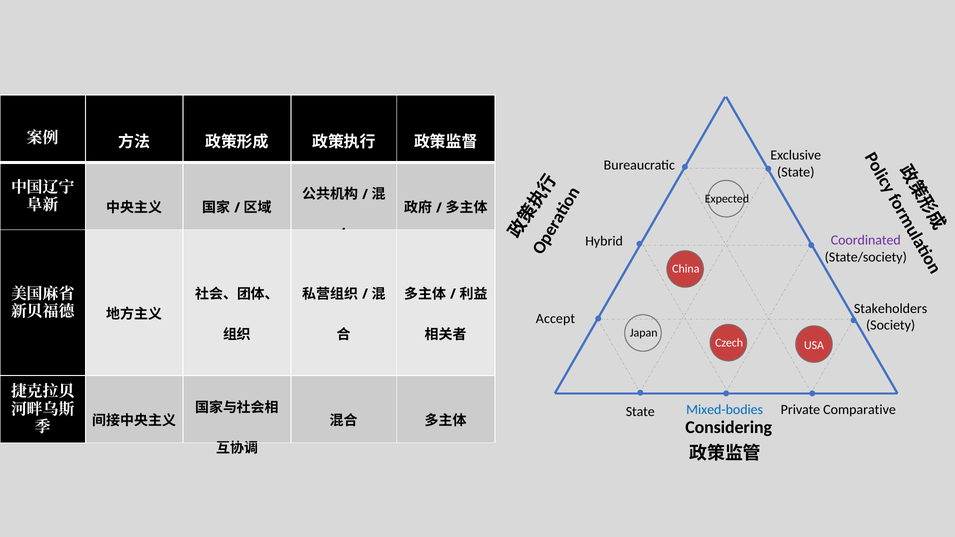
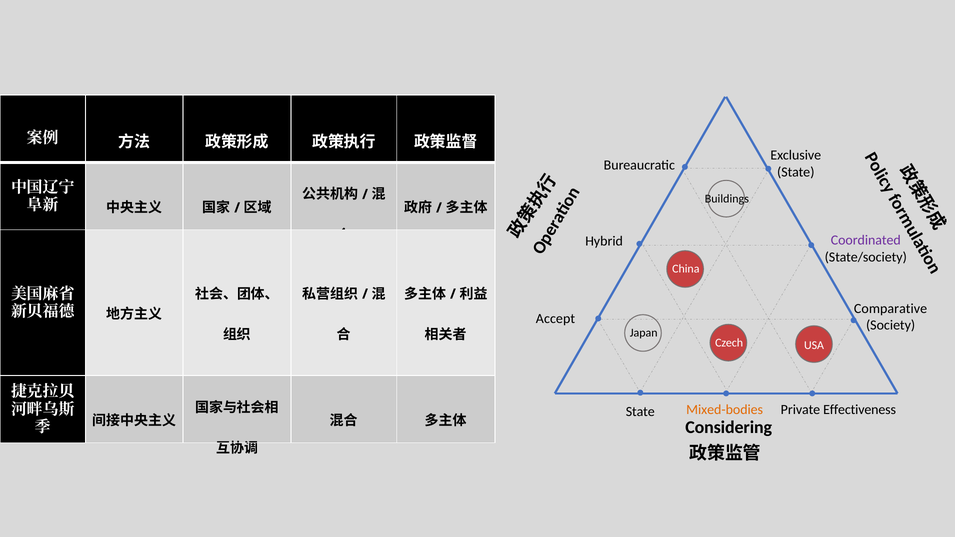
Expected: Expected -> Buildings
Stakeholders: Stakeholders -> Comparative
Mixed-bodies colour: blue -> orange
Comparative: Comparative -> Effectiveness
